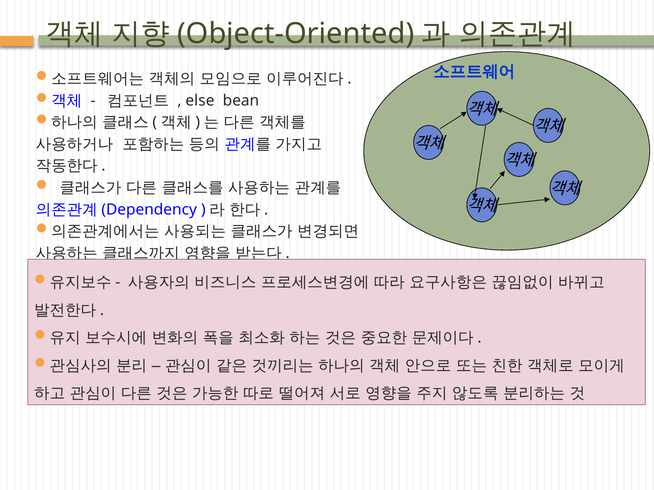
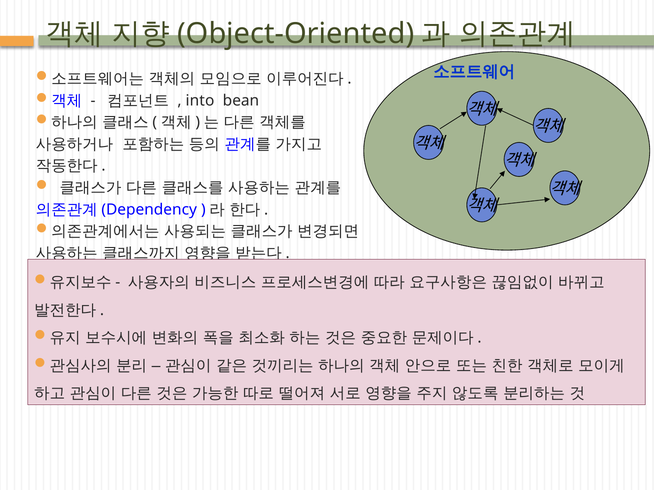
else: else -> into
